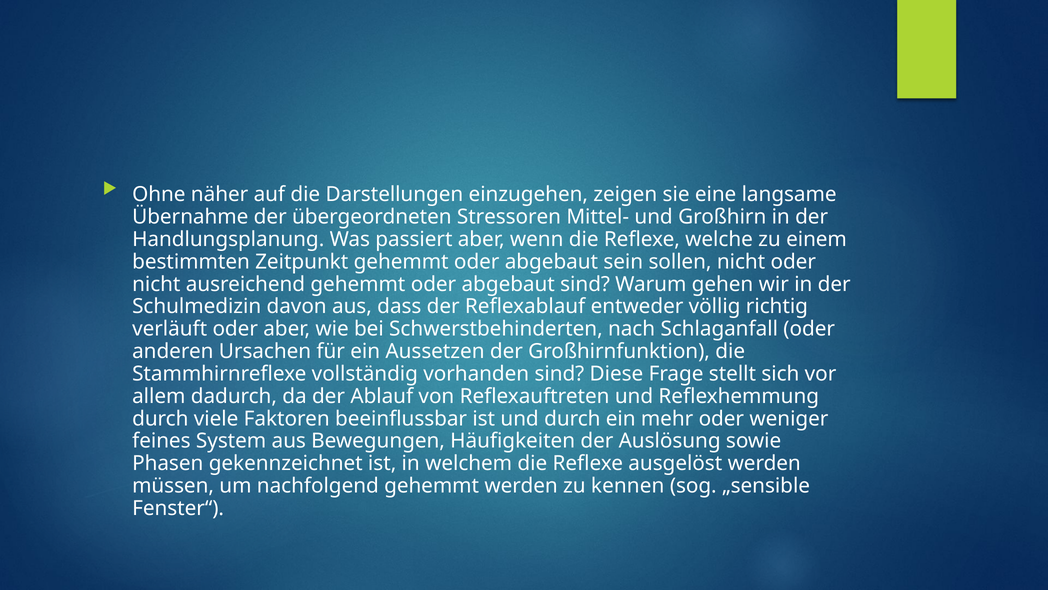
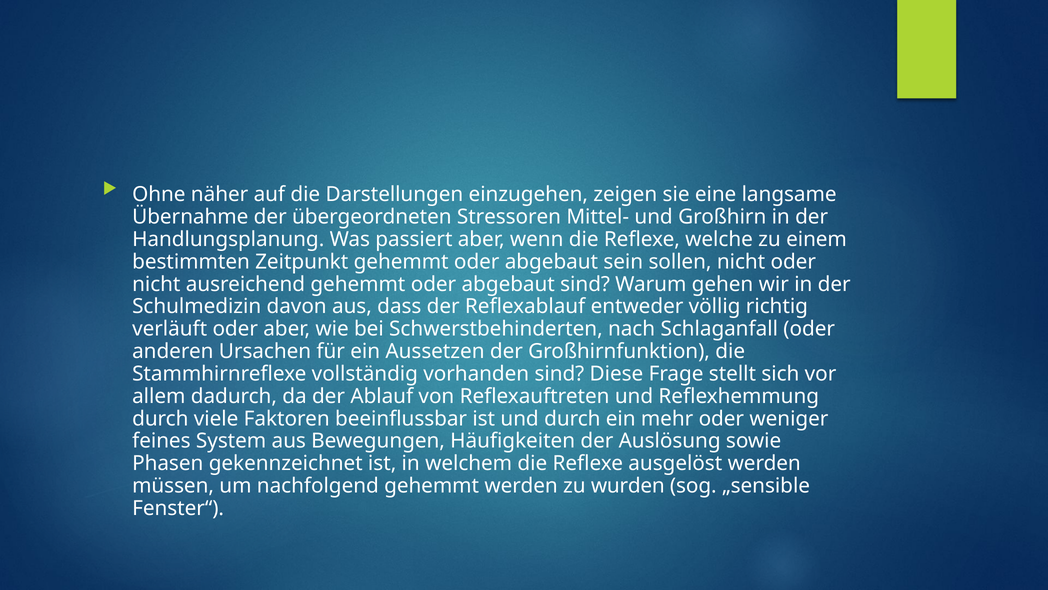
kennen: kennen -> wurden
